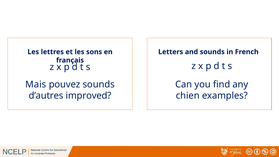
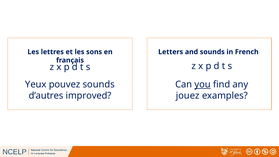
Mais: Mais -> Yeux
you underline: none -> present
chien: chien -> jouez
